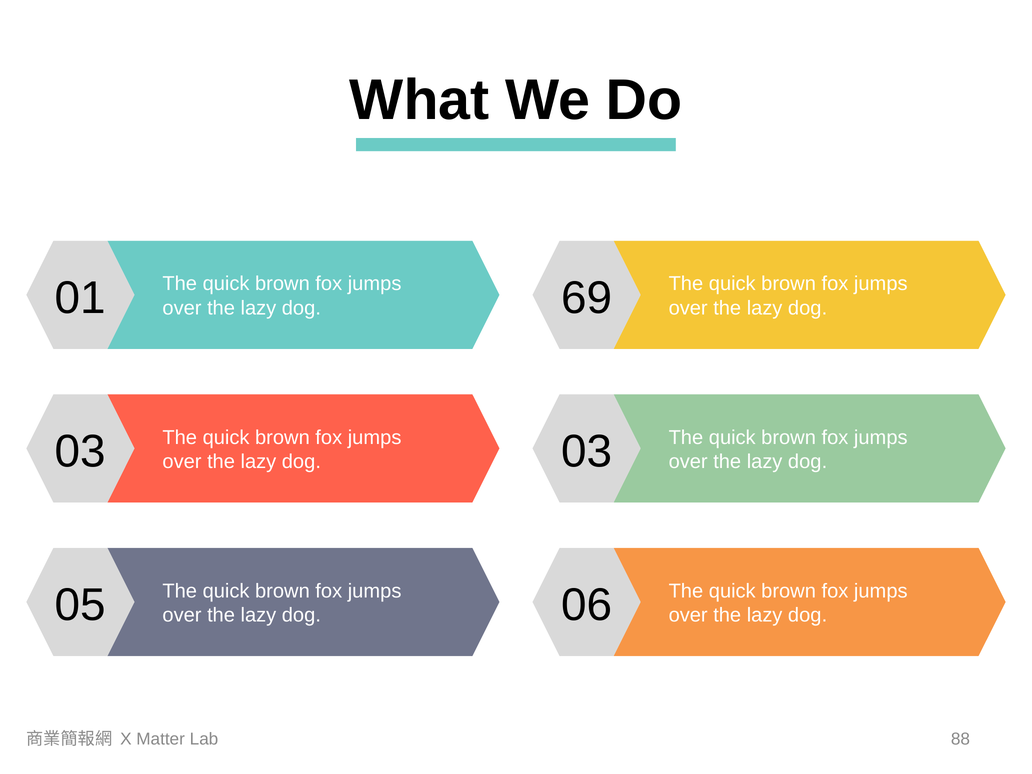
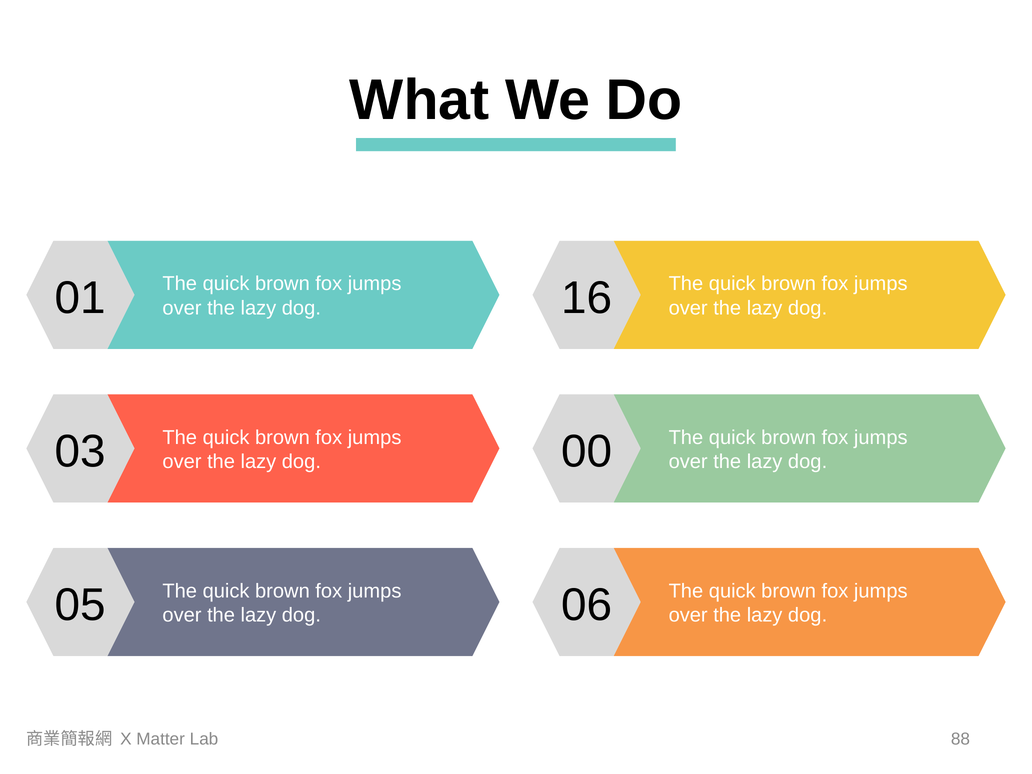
69: 69 -> 16
03 at (587, 452): 03 -> 00
